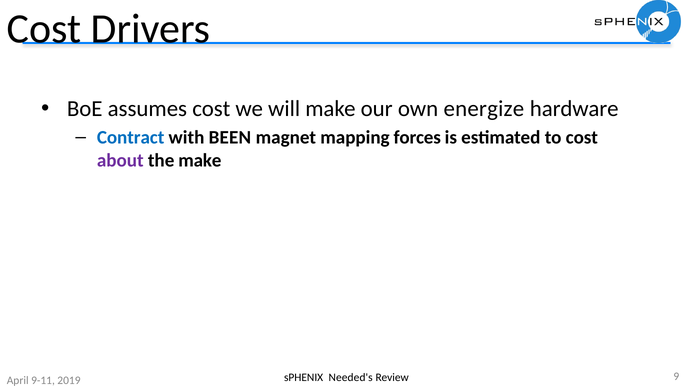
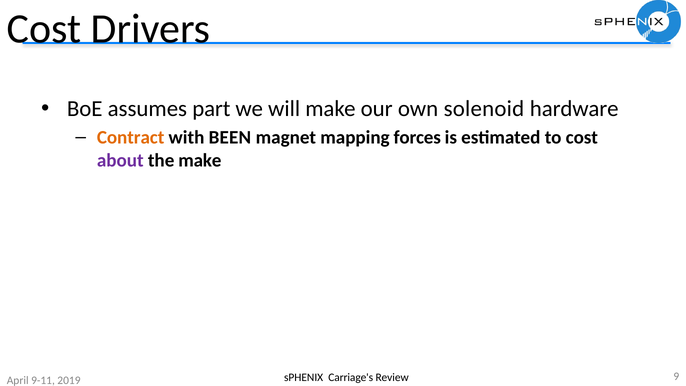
assumes cost: cost -> part
energize: energize -> solenoid
Contract colour: blue -> orange
Needed's: Needed's -> Carriage's
